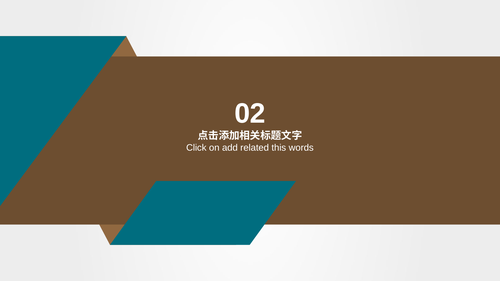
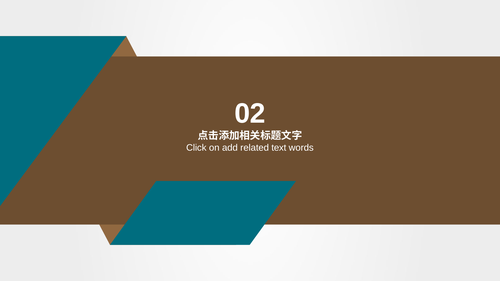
this: this -> text
